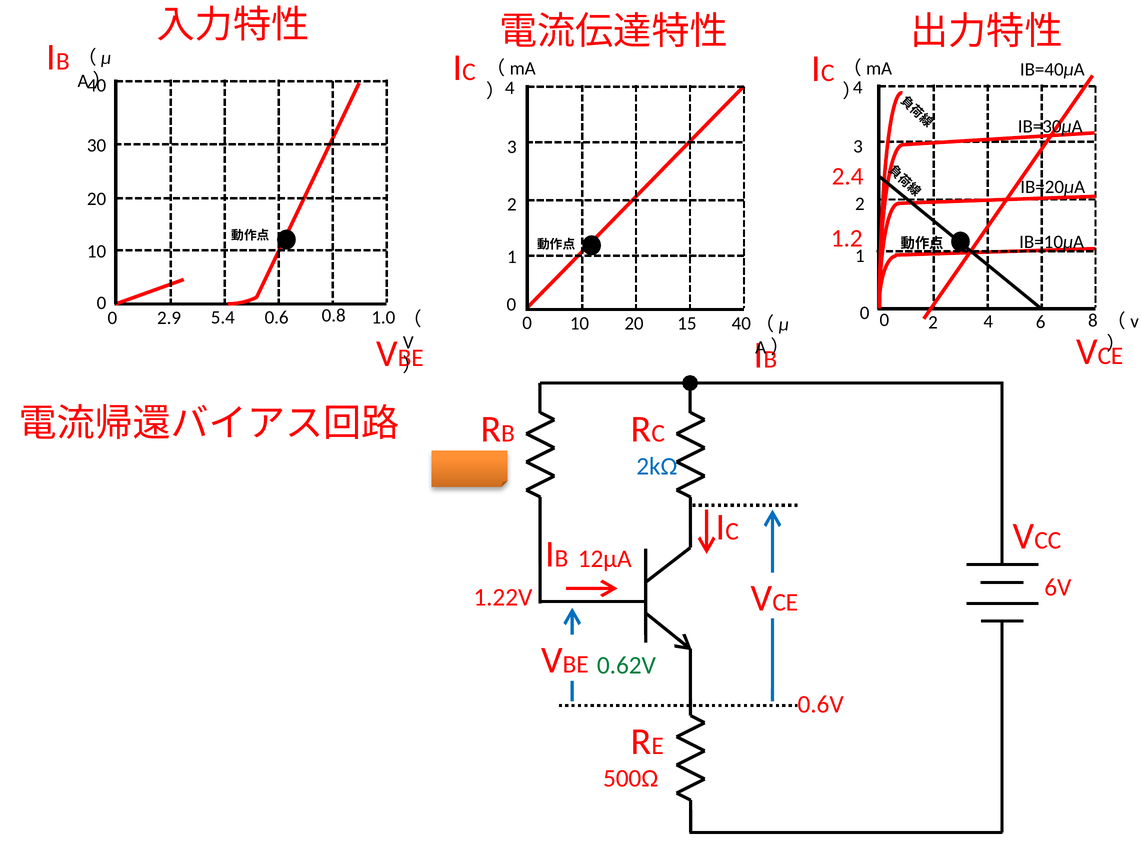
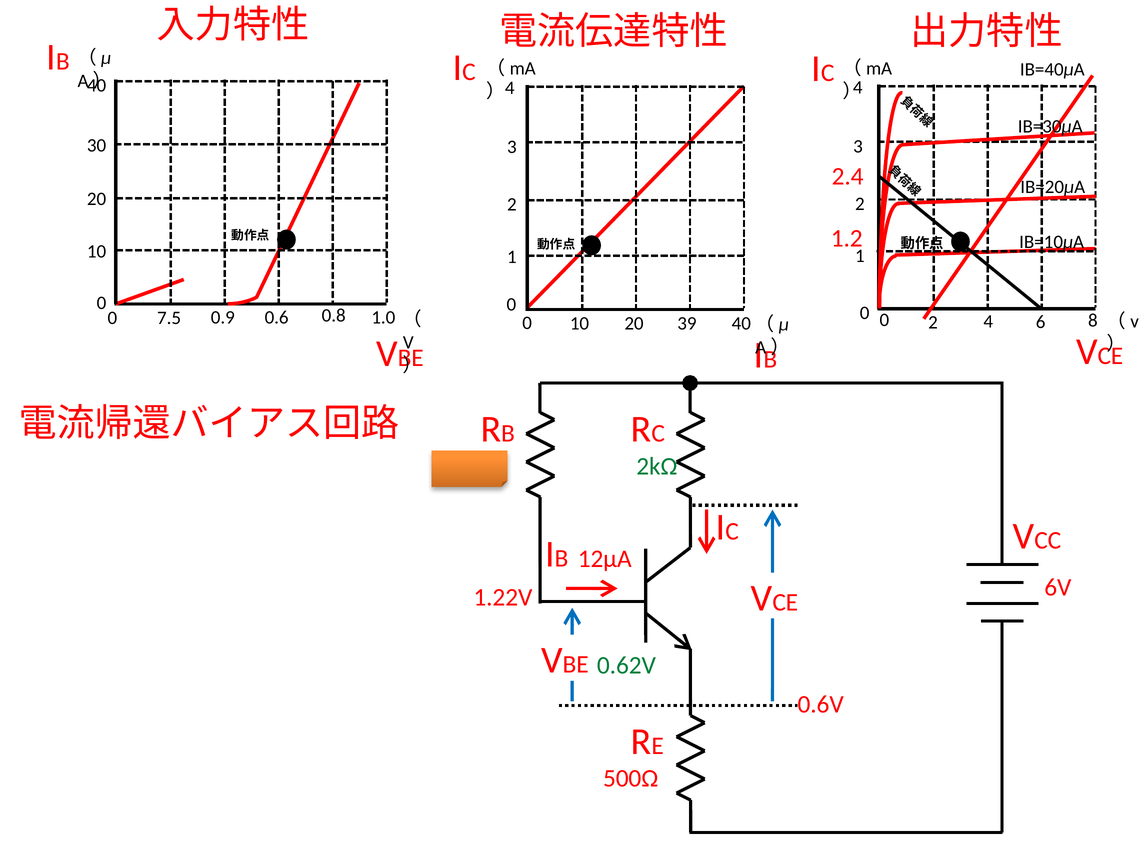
5.4: 5.4 -> 0.9
2.9: 2.9 -> 7.5
15: 15 -> 39
2kΩ colour: blue -> green
